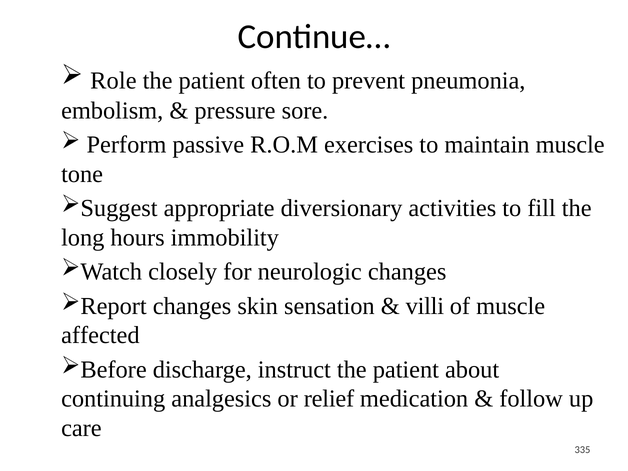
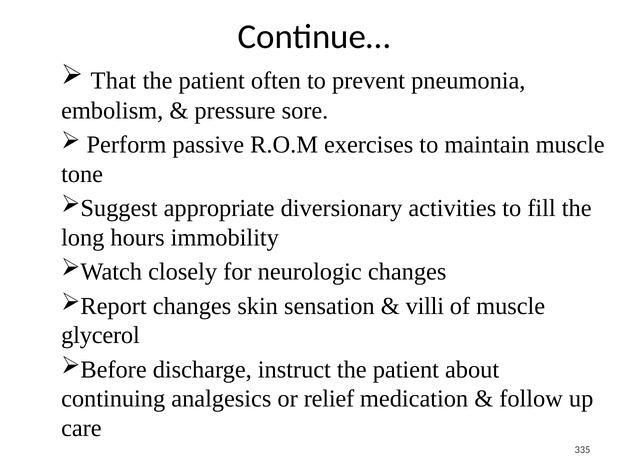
Role: Role -> That
affected: affected -> glycerol
